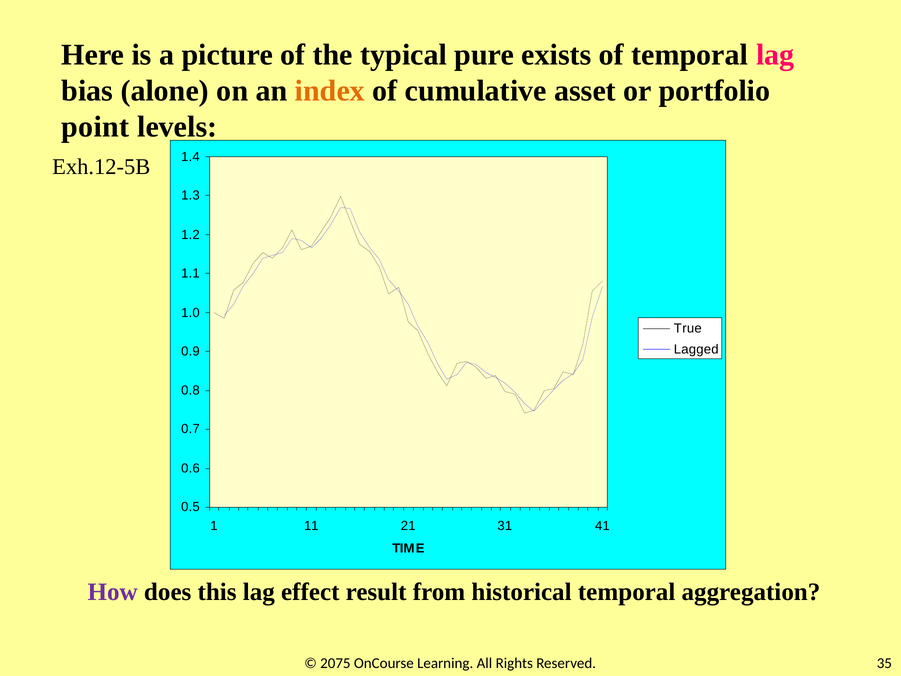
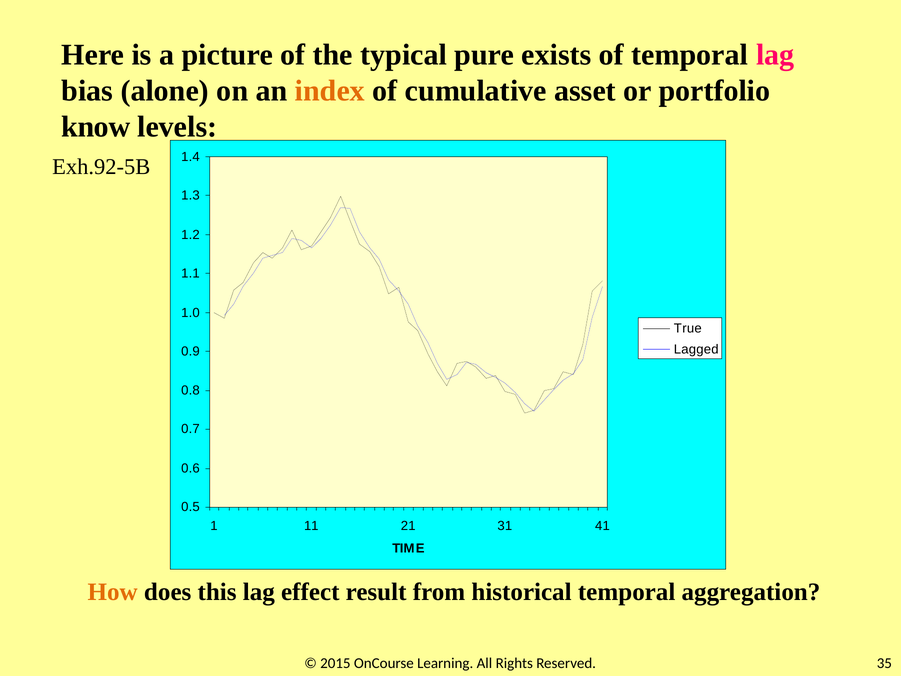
point: point -> know
Exh.12-5B: Exh.12-5B -> Exh.92-5B
How colour: purple -> orange
2075: 2075 -> 2015
